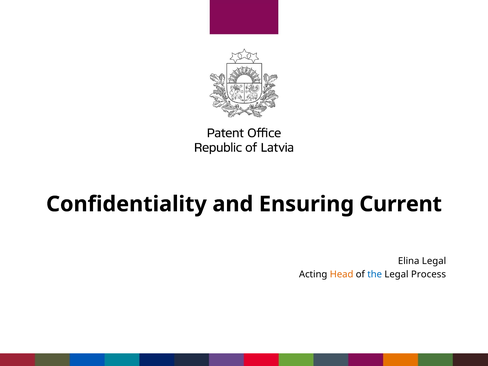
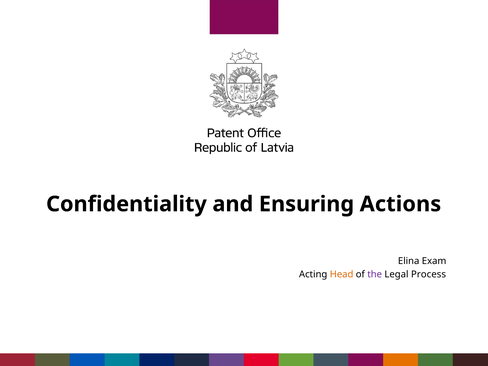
Current: Current -> Actions
Elina Legal: Legal -> Exam
the colour: blue -> purple
